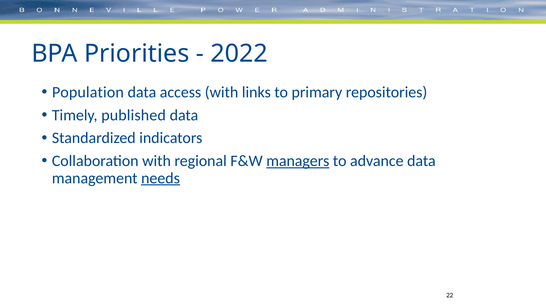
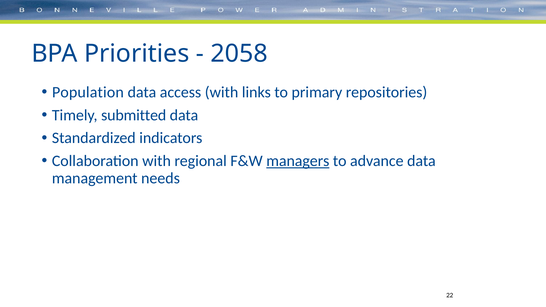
2022: 2022 -> 2058
published: published -> submitted
needs underline: present -> none
